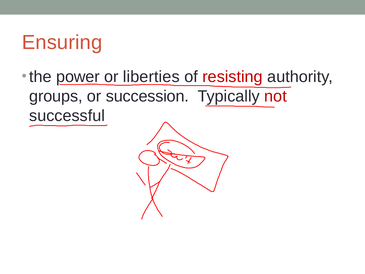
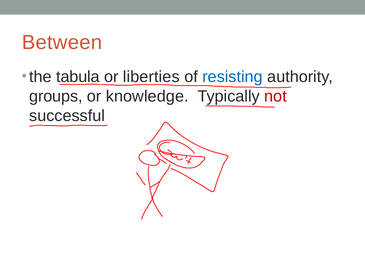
Ensuring: Ensuring -> Between
power: power -> tabula
resisting colour: red -> blue
succession: succession -> knowledge
